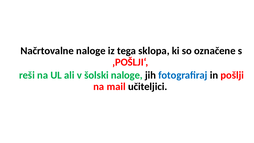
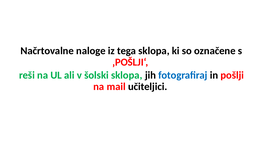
šolski naloge: naloge -> sklopa
